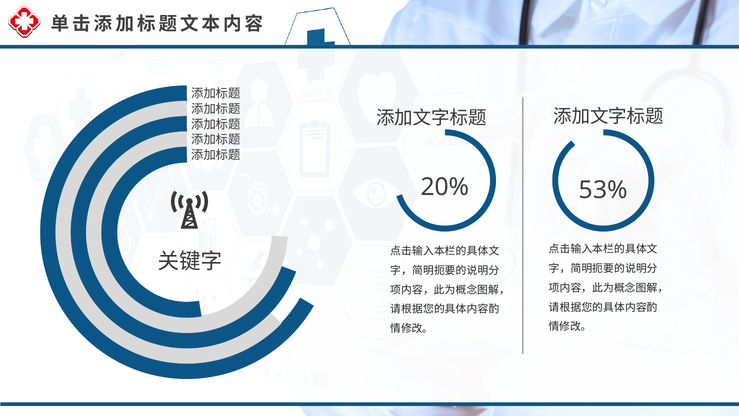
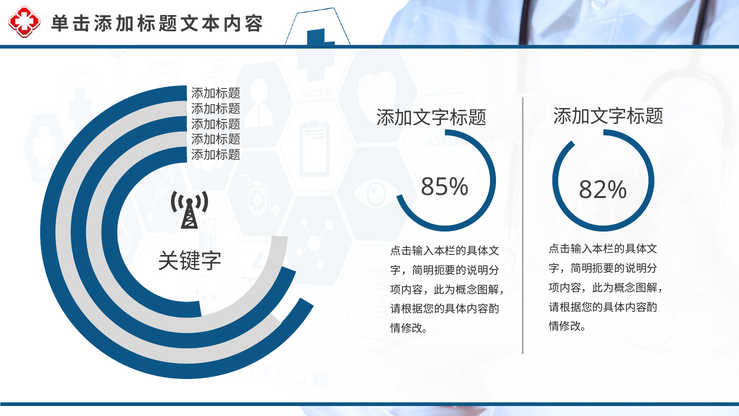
20%: 20% -> 85%
53%: 53% -> 82%
